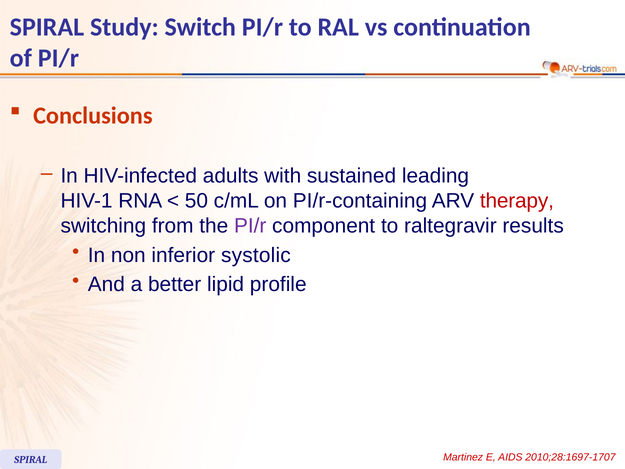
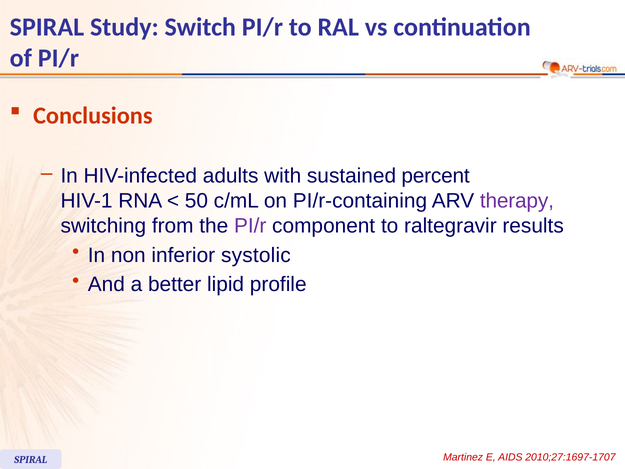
leading: leading -> percent
therapy colour: red -> purple
2010;28:1697-1707: 2010;28:1697-1707 -> 2010;27:1697-1707
